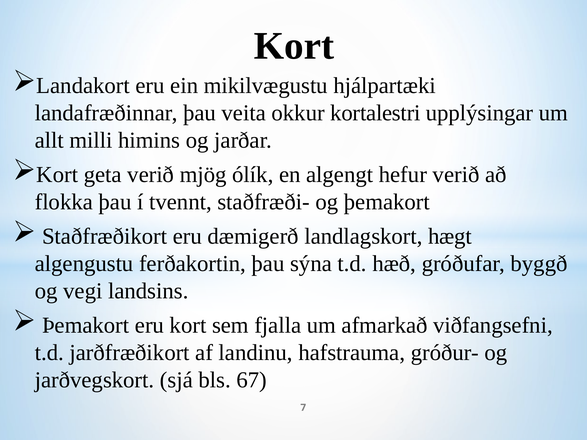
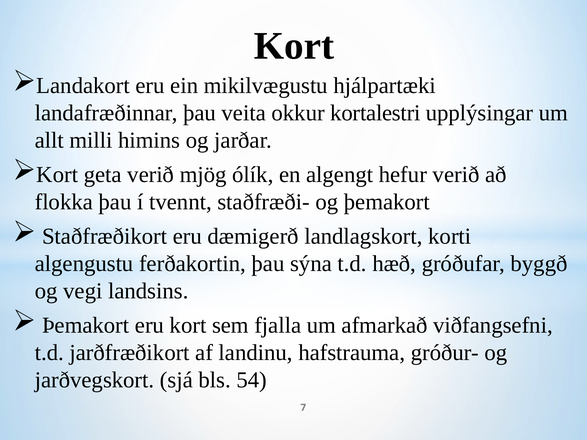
hægt: hægt -> korti
67: 67 -> 54
